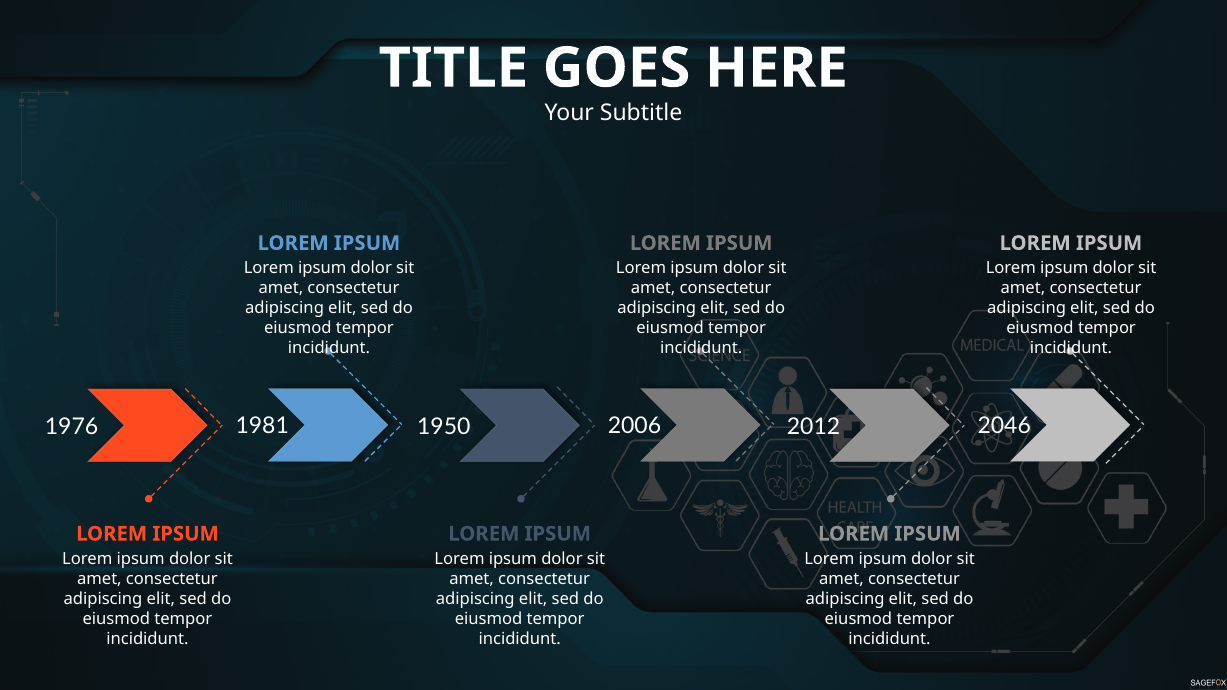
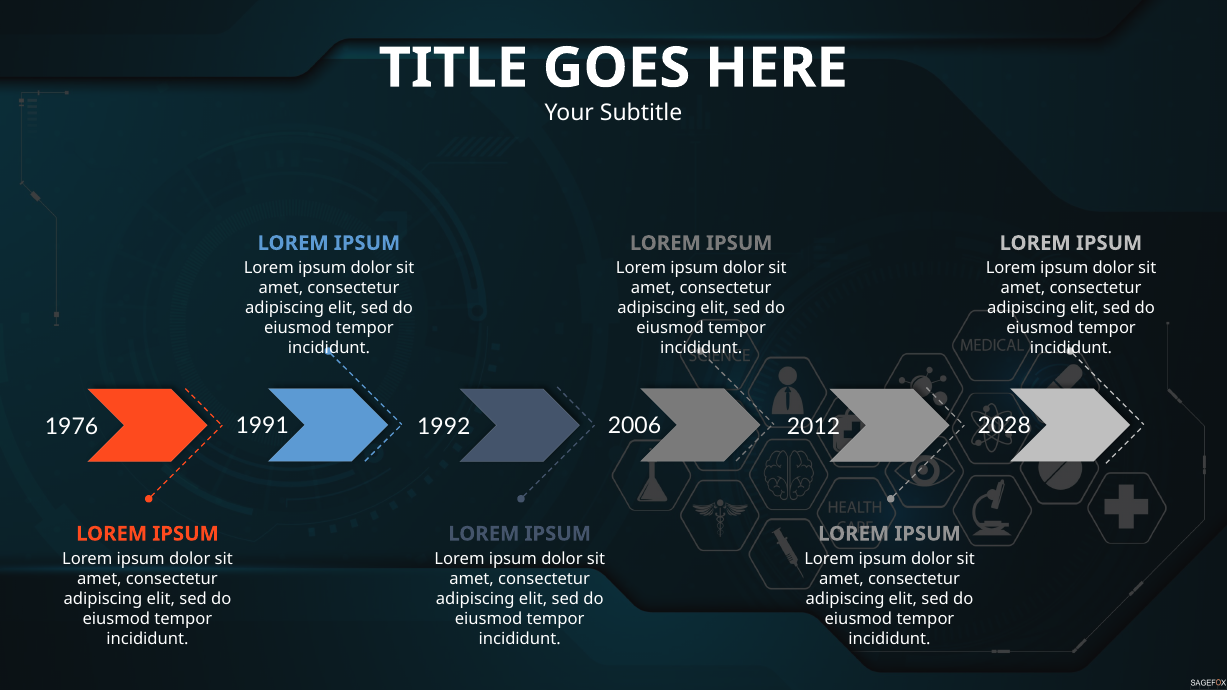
1981: 1981 -> 1991
1950: 1950 -> 1992
2046: 2046 -> 2028
